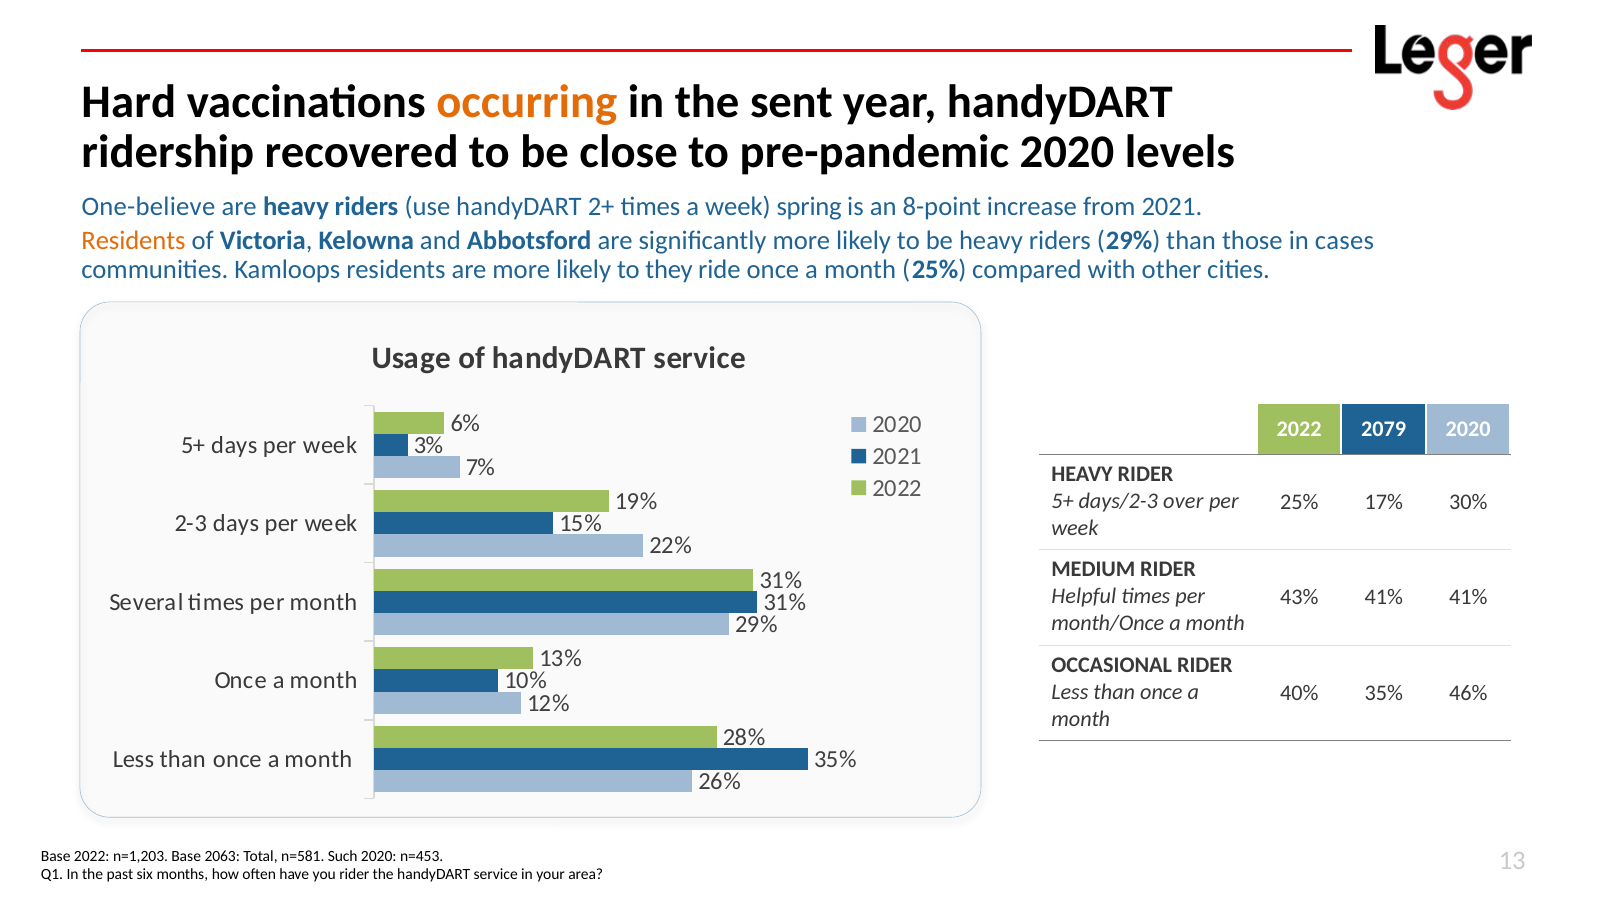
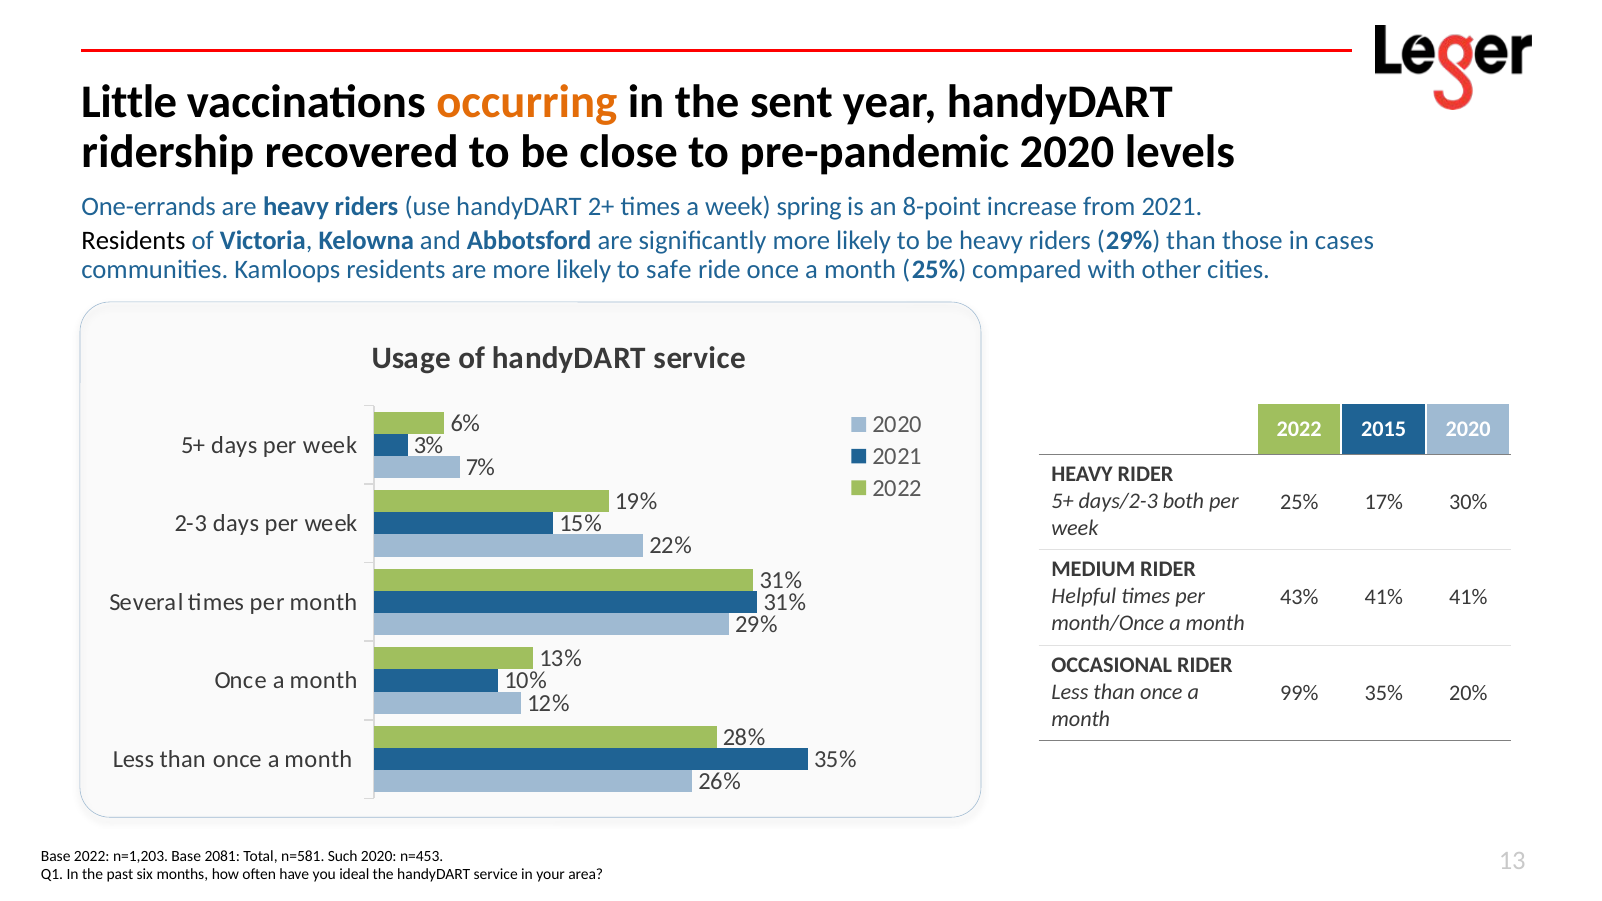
Hard: Hard -> Little
One-believe: One-believe -> One-errands
Residents at (134, 241) colour: orange -> black
they: they -> safe
2079: 2079 -> 2015
over: over -> both
40%: 40% -> 99%
46%: 46% -> 20%
2063: 2063 -> 2081
you rider: rider -> ideal
